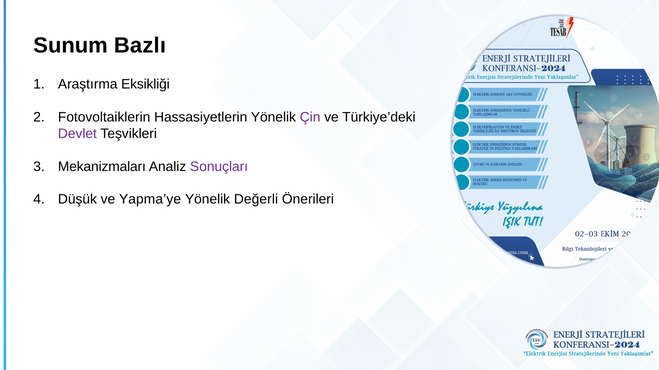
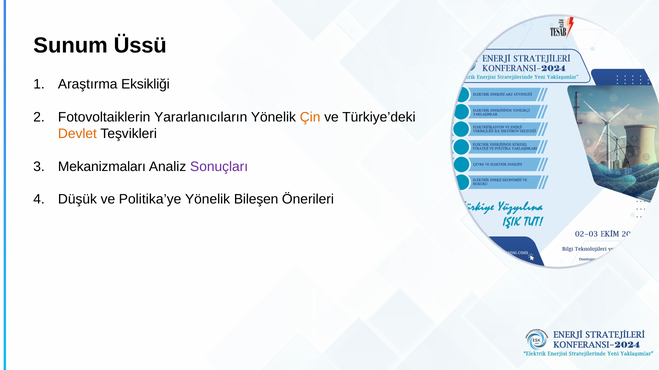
Bazlı: Bazlı -> Üssü
Hassasiyetlerin: Hassasiyetlerin -> Yararlanıcıların
Çin colour: purple -> orange
Devlet colour: purple -> orange
Yapma’ye: Yapma’ye -> Politika’ye
Değerli: Değerli -> Bileşen
